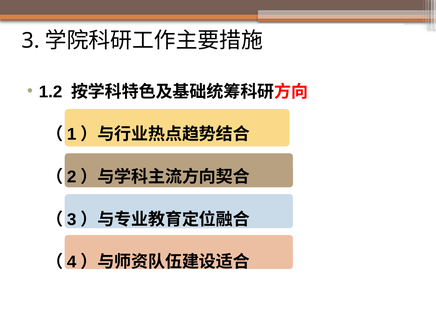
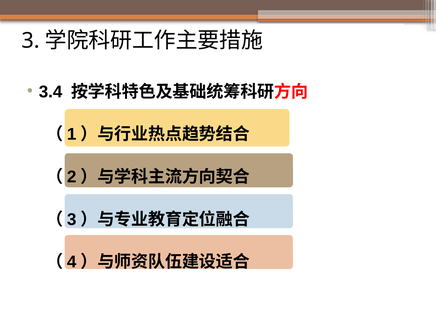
1.2: 1.2 -> 3.4
